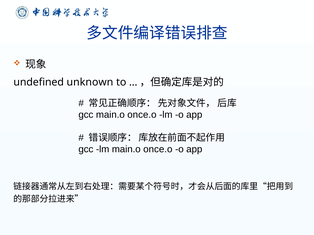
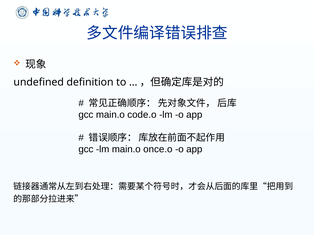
unknown: unknown -> definition
gcc main.o once.o: once.o -> code.o
